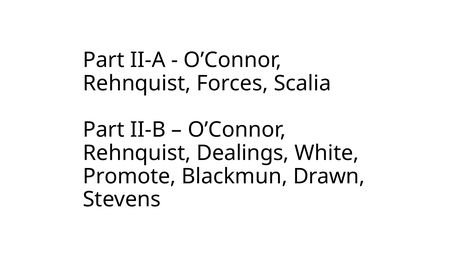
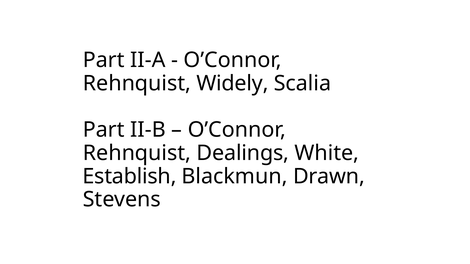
Forces: Forces -> Widely
Promote: Promote -> Establish
